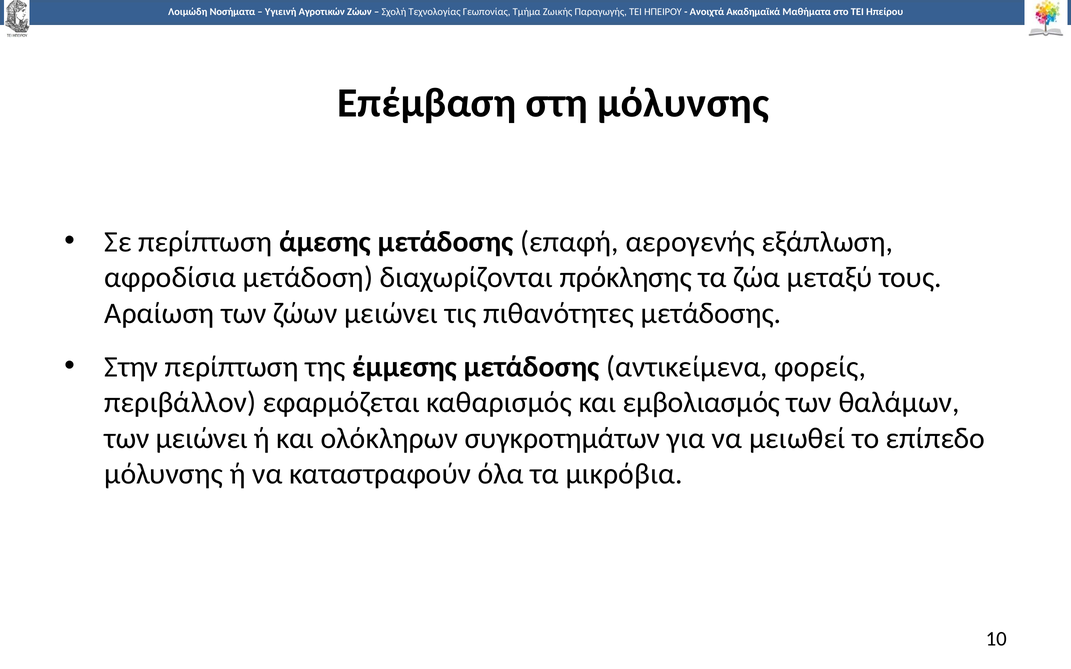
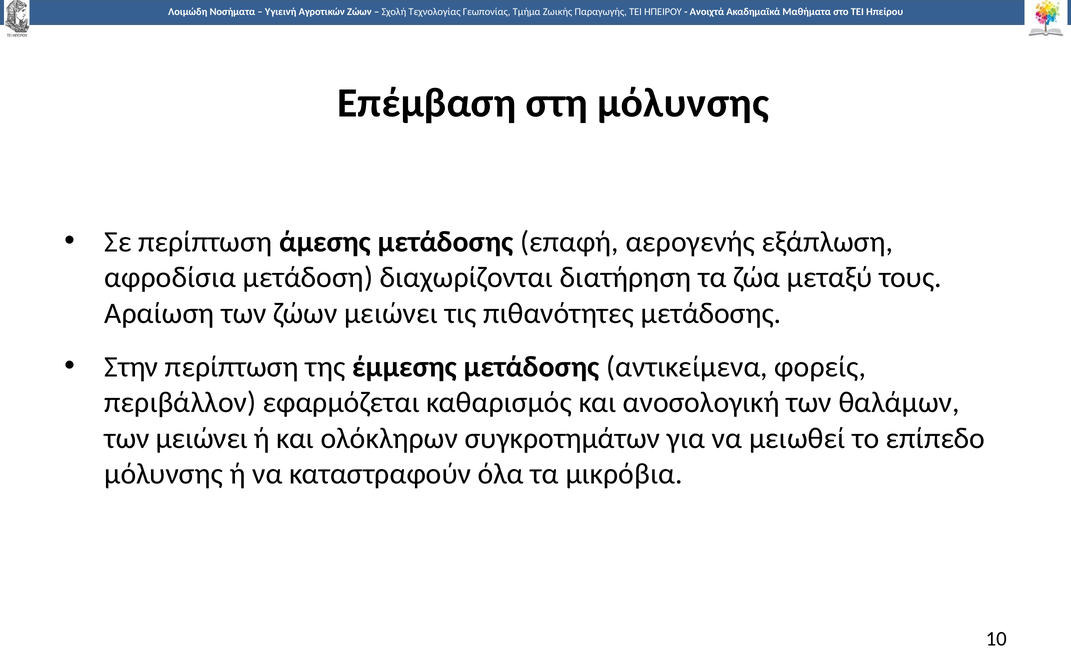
πρόκλησης: πρόκλησης -> διατήρηση
εμβολιασμός: εμβολιασμός -> ανοσολογική
